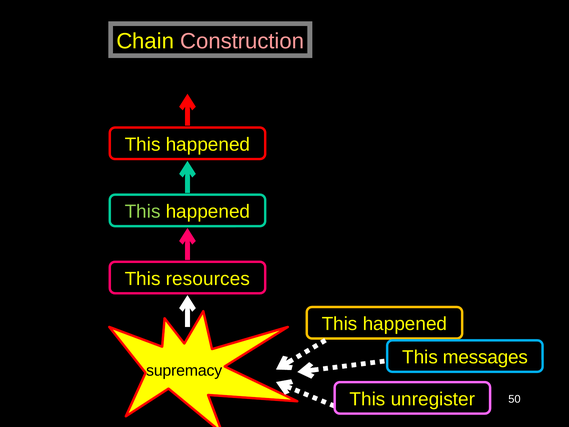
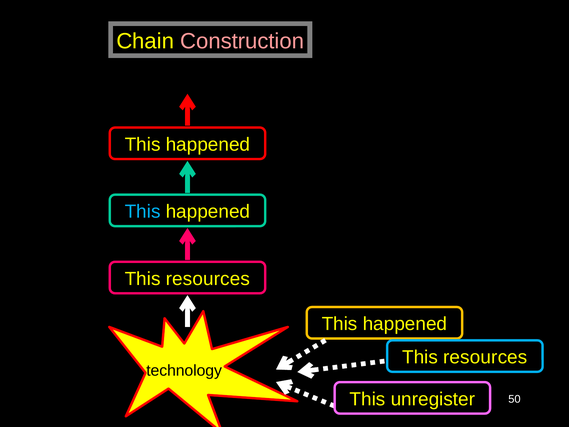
This at (143, 212) colour: light green -> light blue
messages at (485, 357): messages -> resources
supremacy: supremacy -> technology
